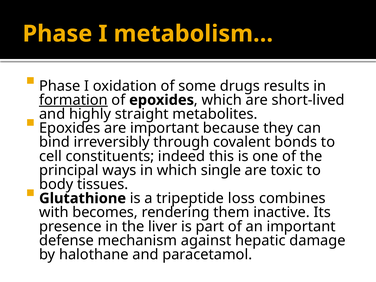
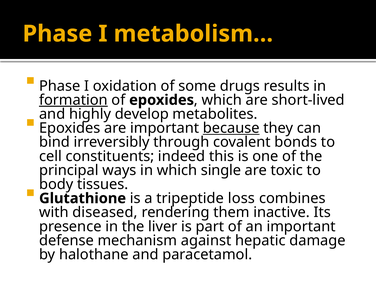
straight: straight -> develop
because underline: none -> present
becomes: becomes -> diseased
